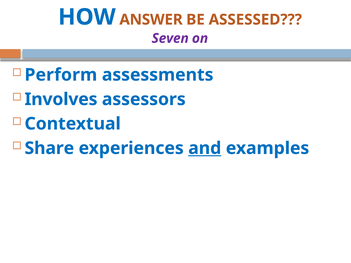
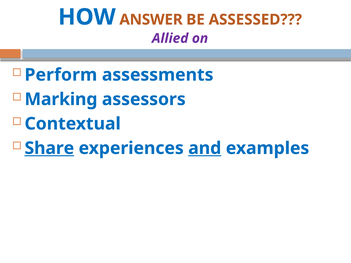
Seven: Seven -> Allied
Involves: Involves -> Marking
Share underline: none -> present
